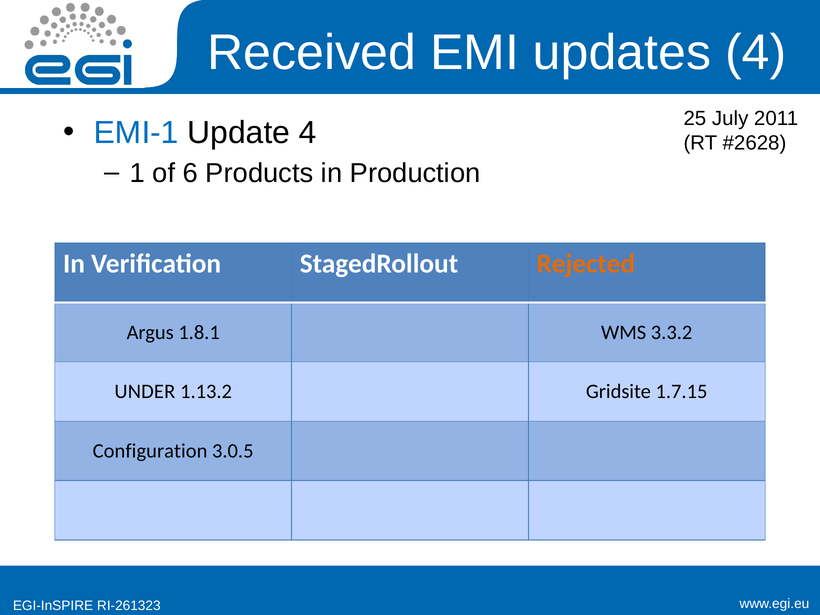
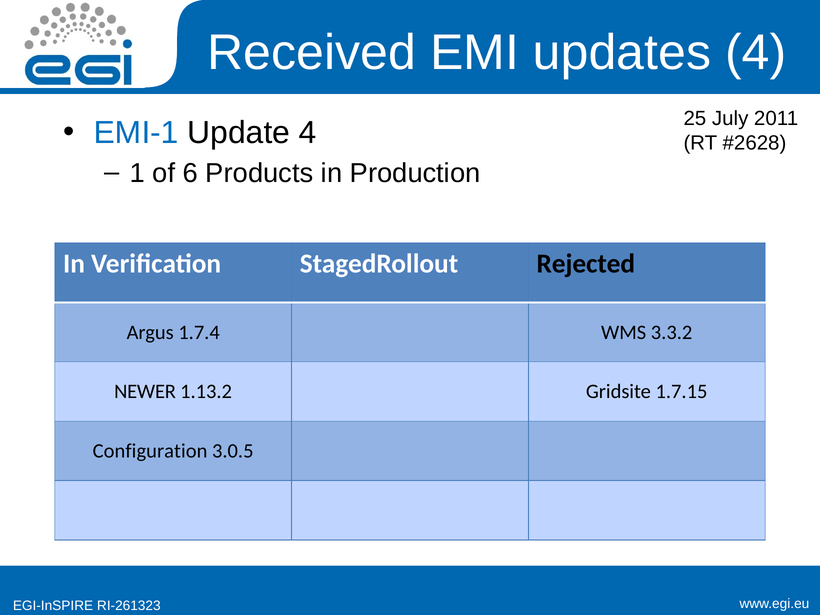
Rejected colour: orange -> black
1.8.1: 1.8.1 -> 1.7.4
UNDER: UNDER -> NEWER
